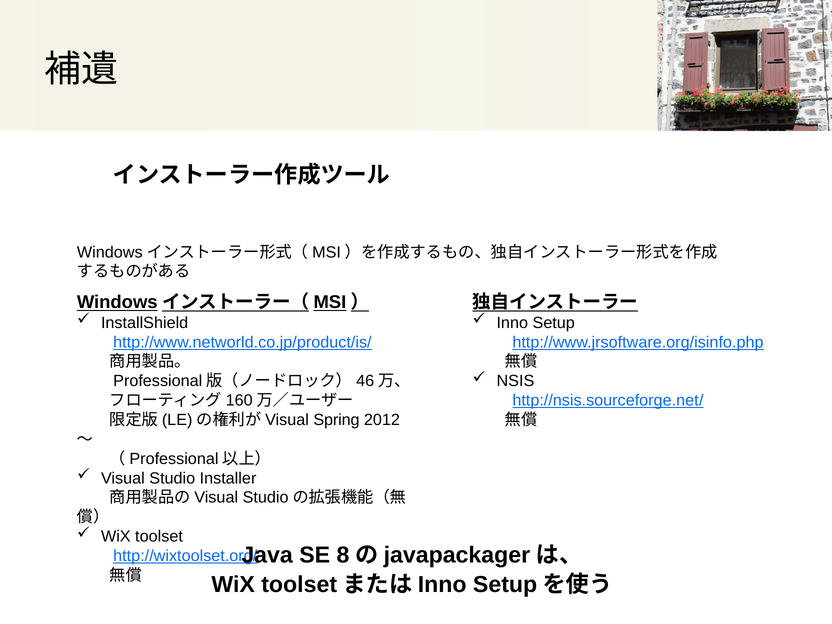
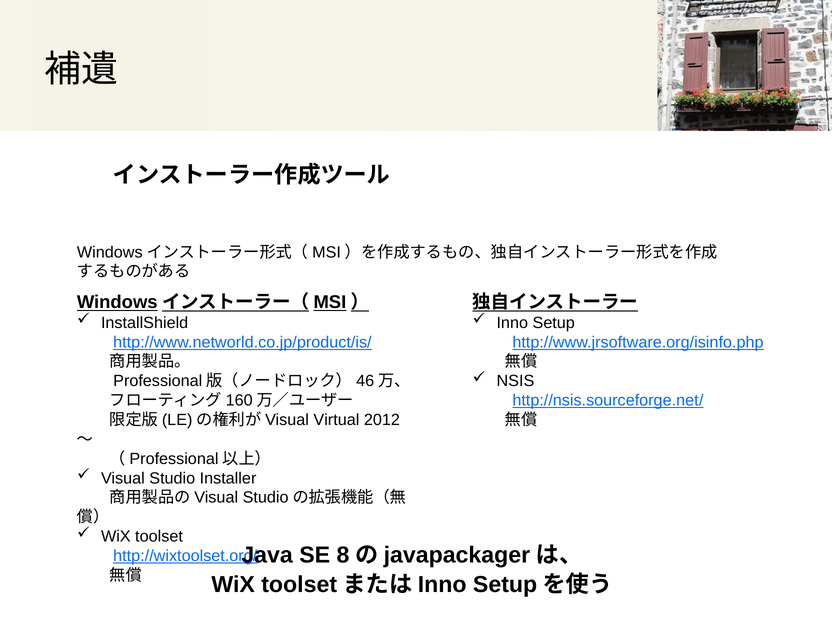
Spring: Spring -> Virtual
